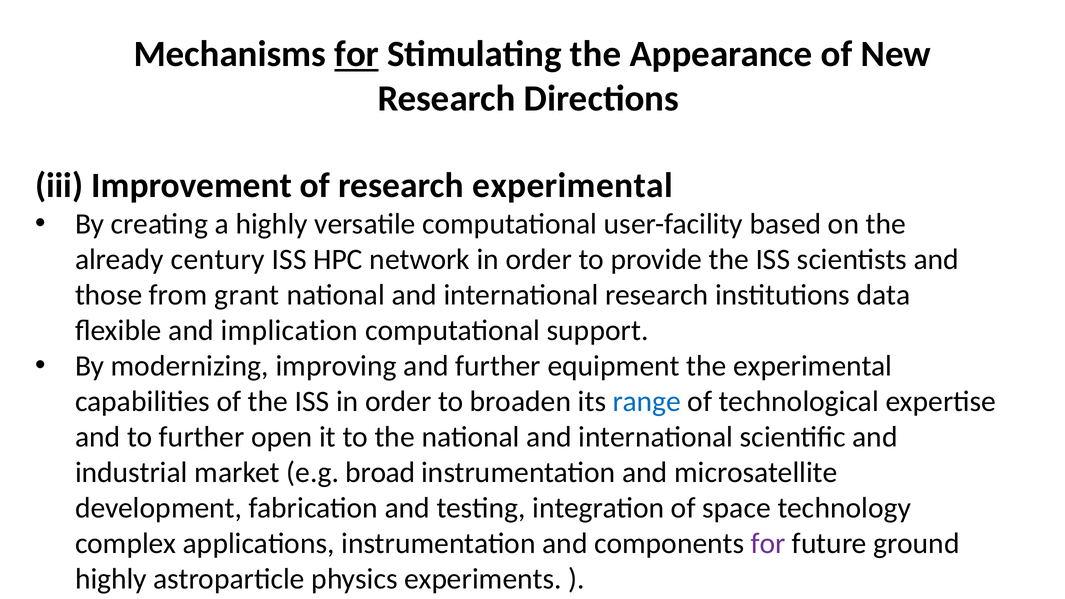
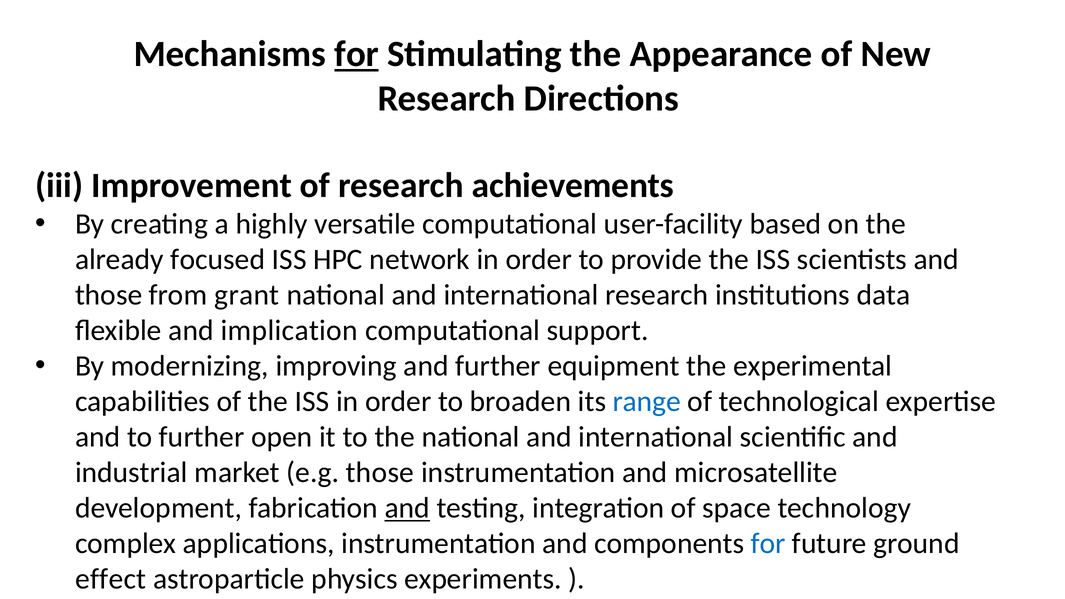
research experimental: experimental -> achievements
century: century -> focused
e.g broad: broad -> those
and at (407, 508) underline: none -> present
for at (768, 544) colour: purple -> blue
highly at (111, 579): highly -> effect
